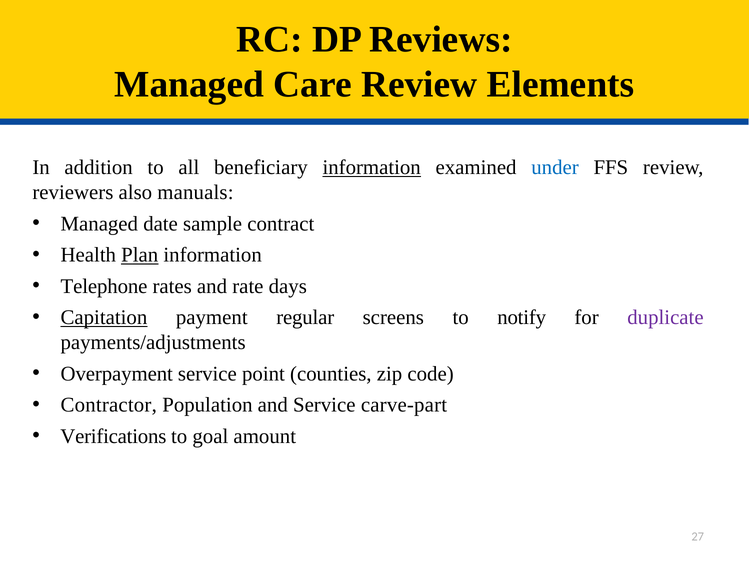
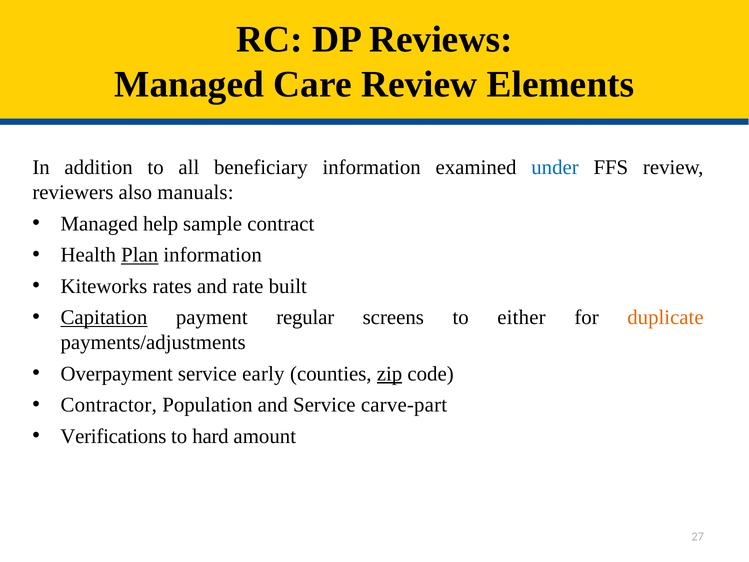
information at (372, 167) underline: present -> none
date: date -> help
Telephone: Telephone -> Kiteworks
days: days -> built
notify: notify -> either
duplicate colour: purple -> orange
point: point -> early
zip underline: none -> present
goal: goal -> hard
